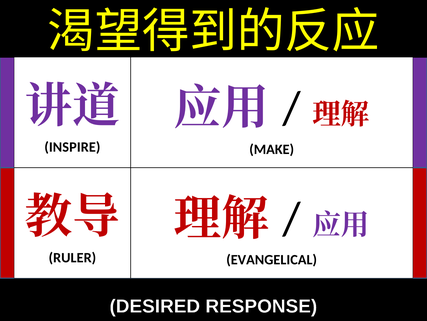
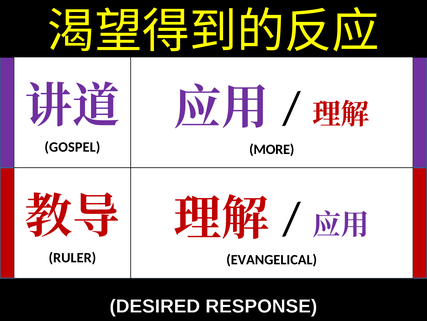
INSPIRE: INSPIRE -> GOSPEL
MAKE: MAKE -> MORE
